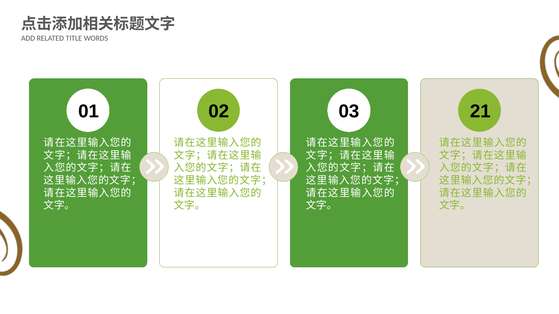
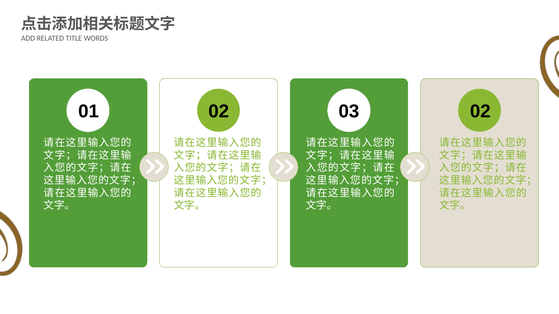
03 21: 21 -> 02
